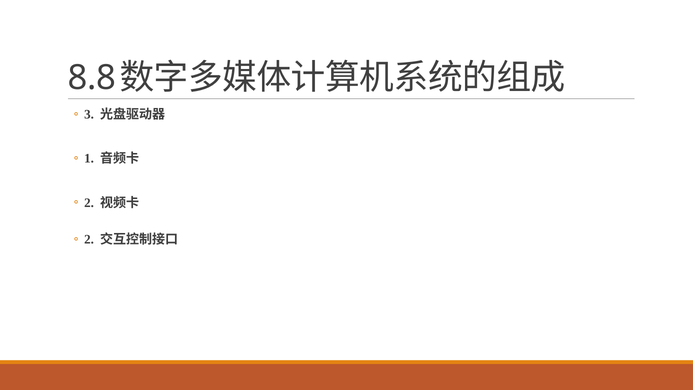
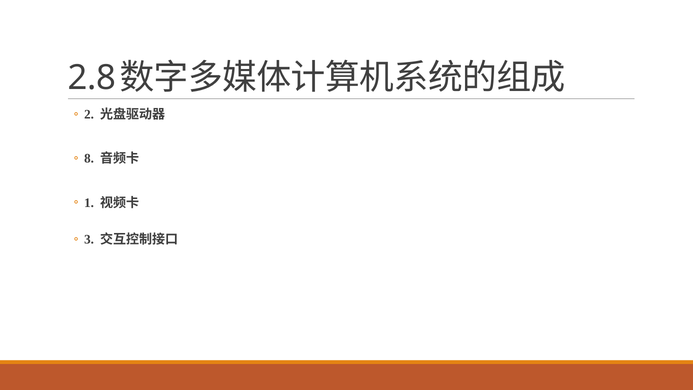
8.8: 8.8 -> 2.8
3: 3 -> 2
1: 1 -> 8
2 at (89, 203): 2 -> 1
2 at (89, 239): 2 -> 3
